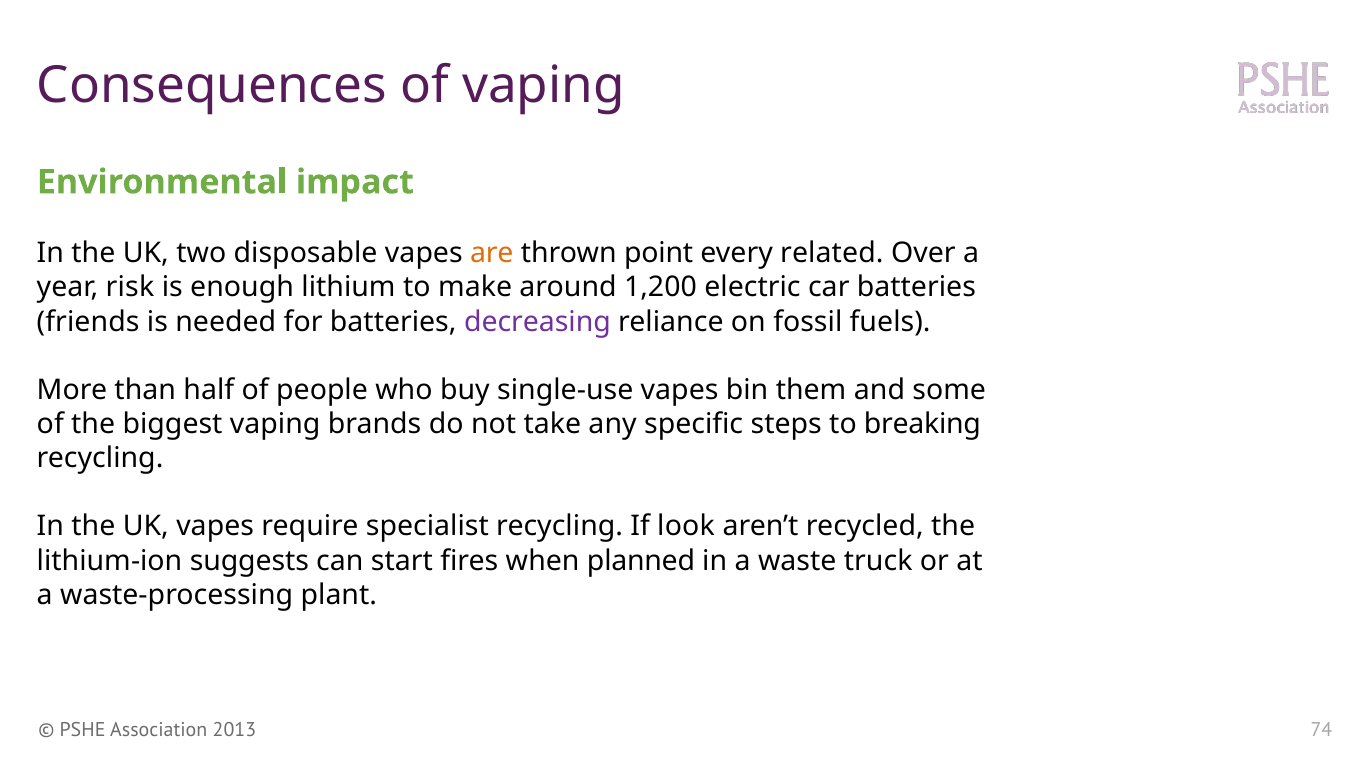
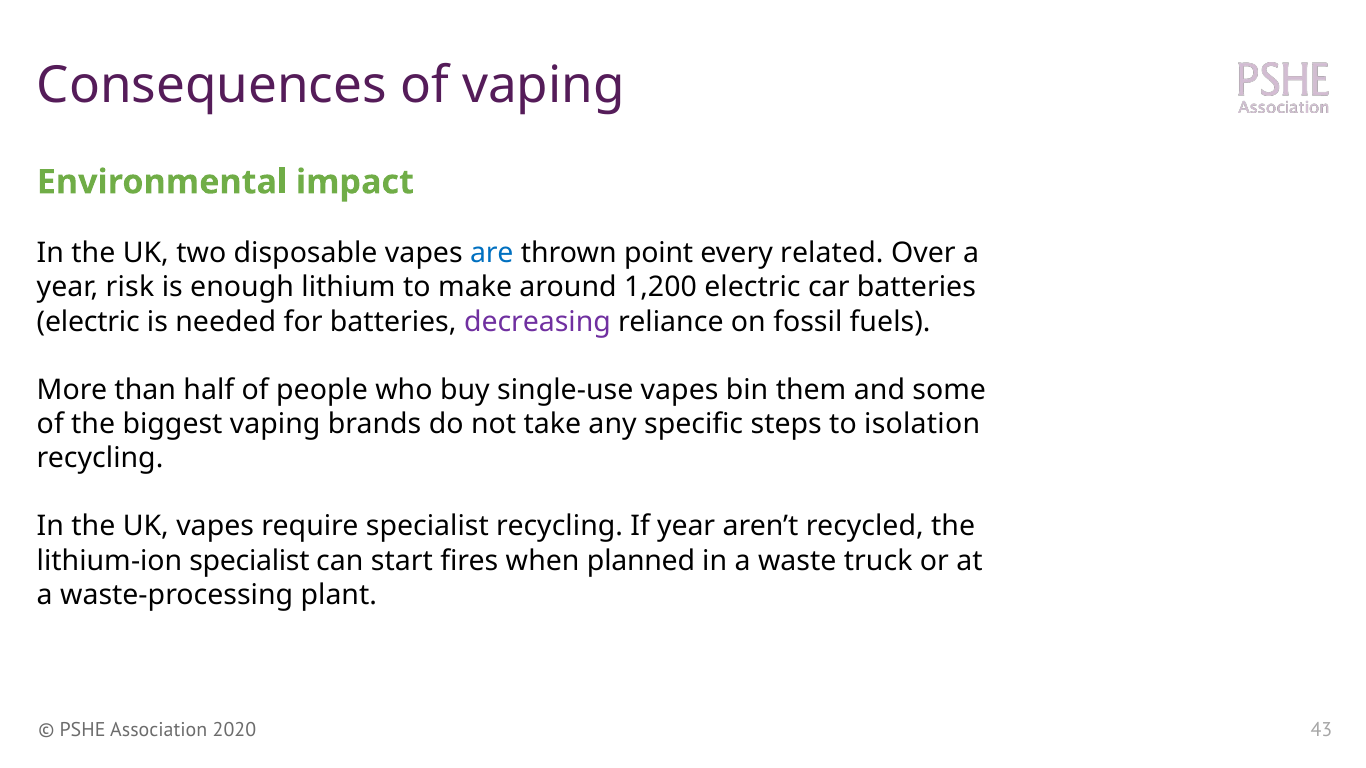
are colour: orange -> blue
friends at (88, 322): friends -> electric
breaking: breaking -> isolation
If look: look -> year
lithium-ion suggests: suggests -> specialist
74: 74 -> 43
2013: 2013 -> 2020
